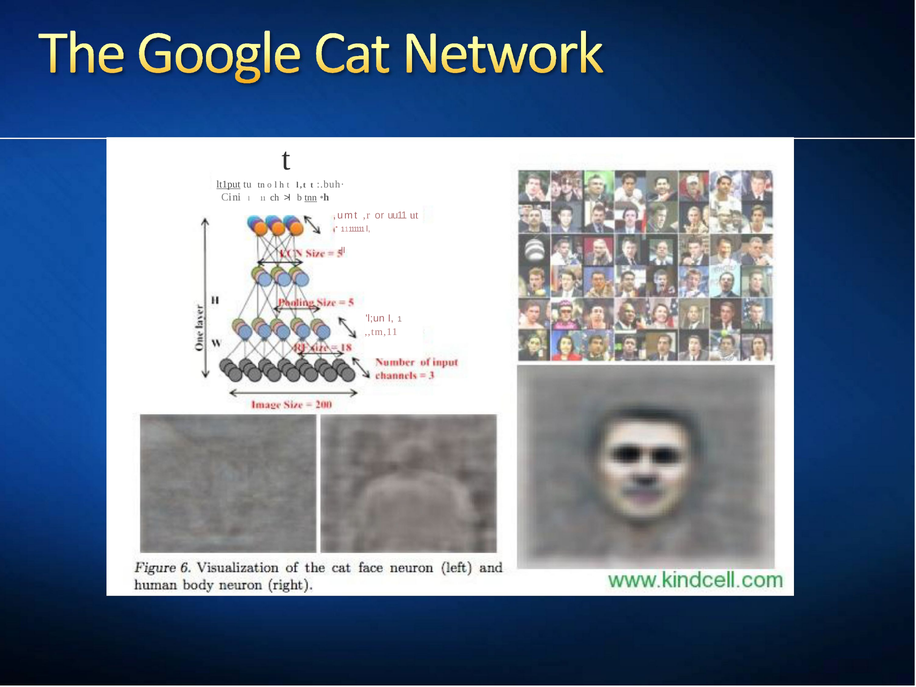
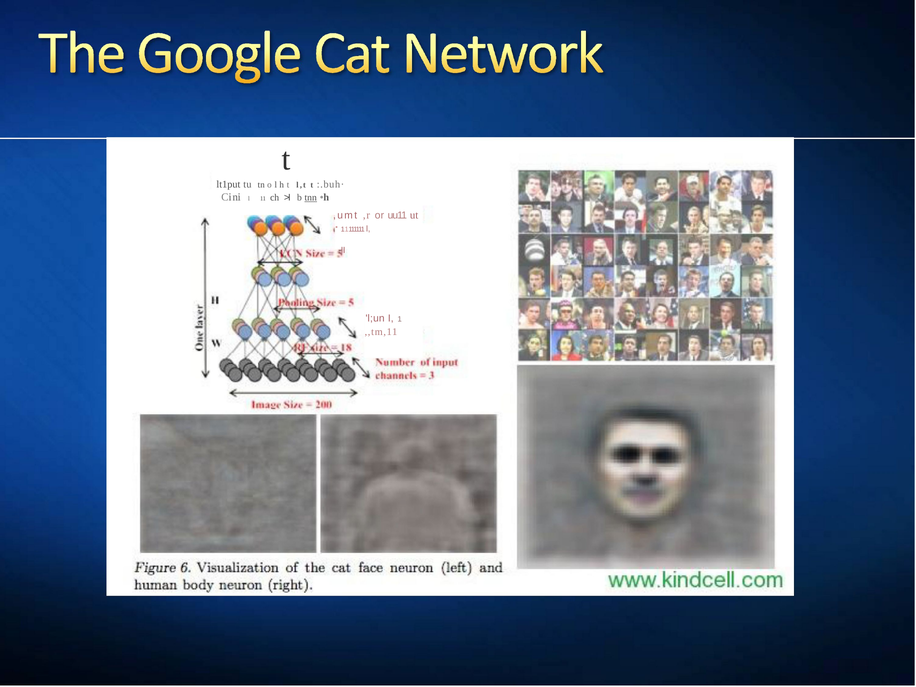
lt1put underline: present -> none
